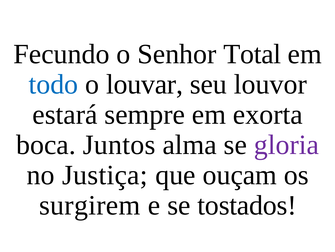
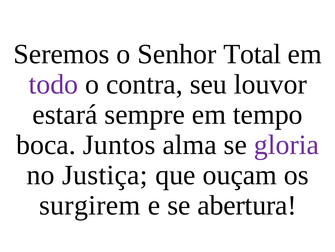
Fecundo: Fecundo -> Seremos
todo colour: blue -> purple
louvar: louvar -> contra
exorta: exorta -> tempo
tostados: tostados -> abertura
